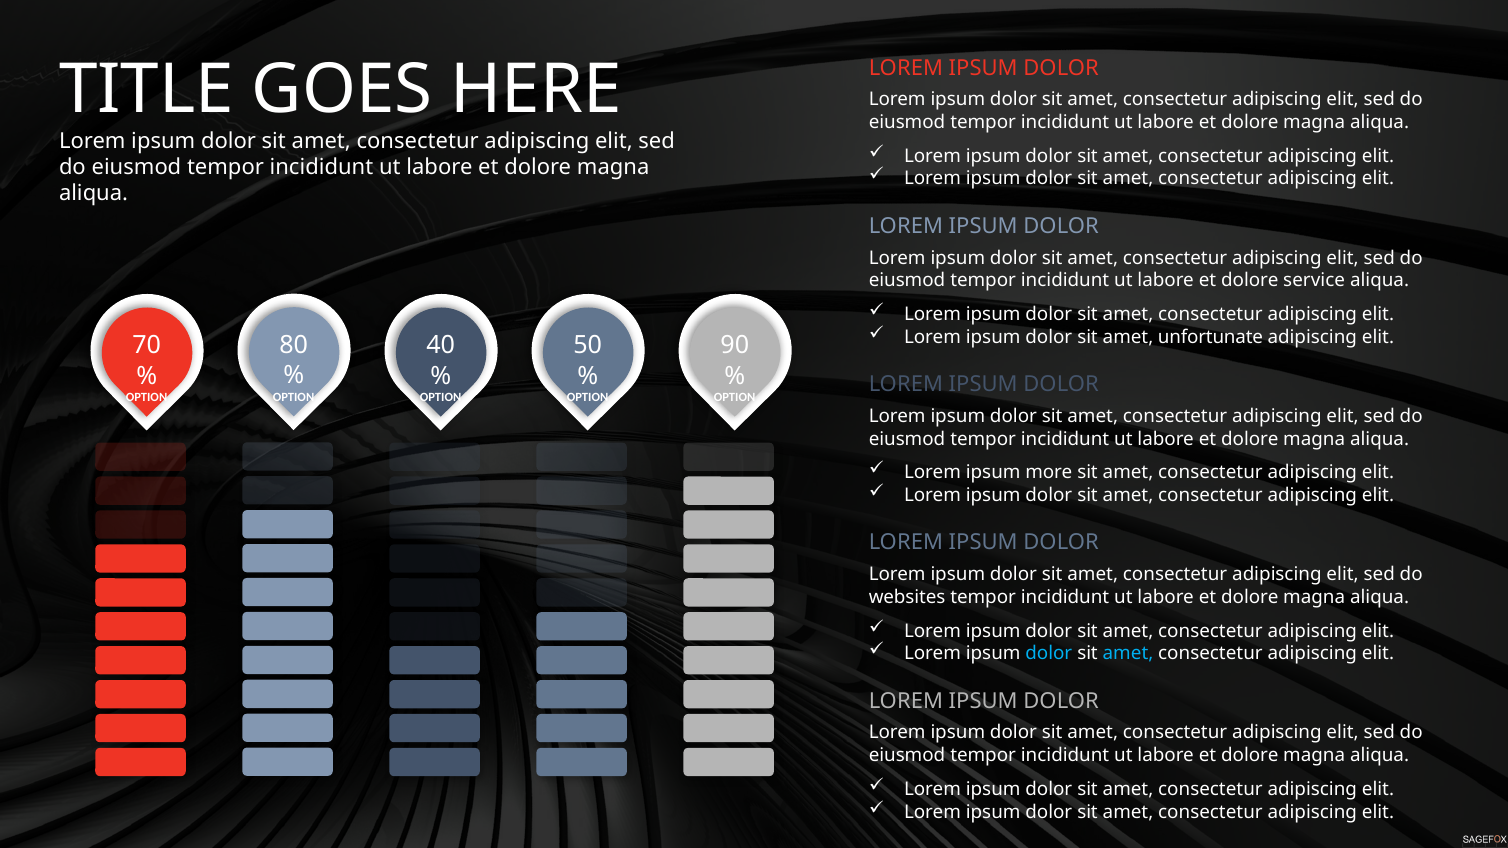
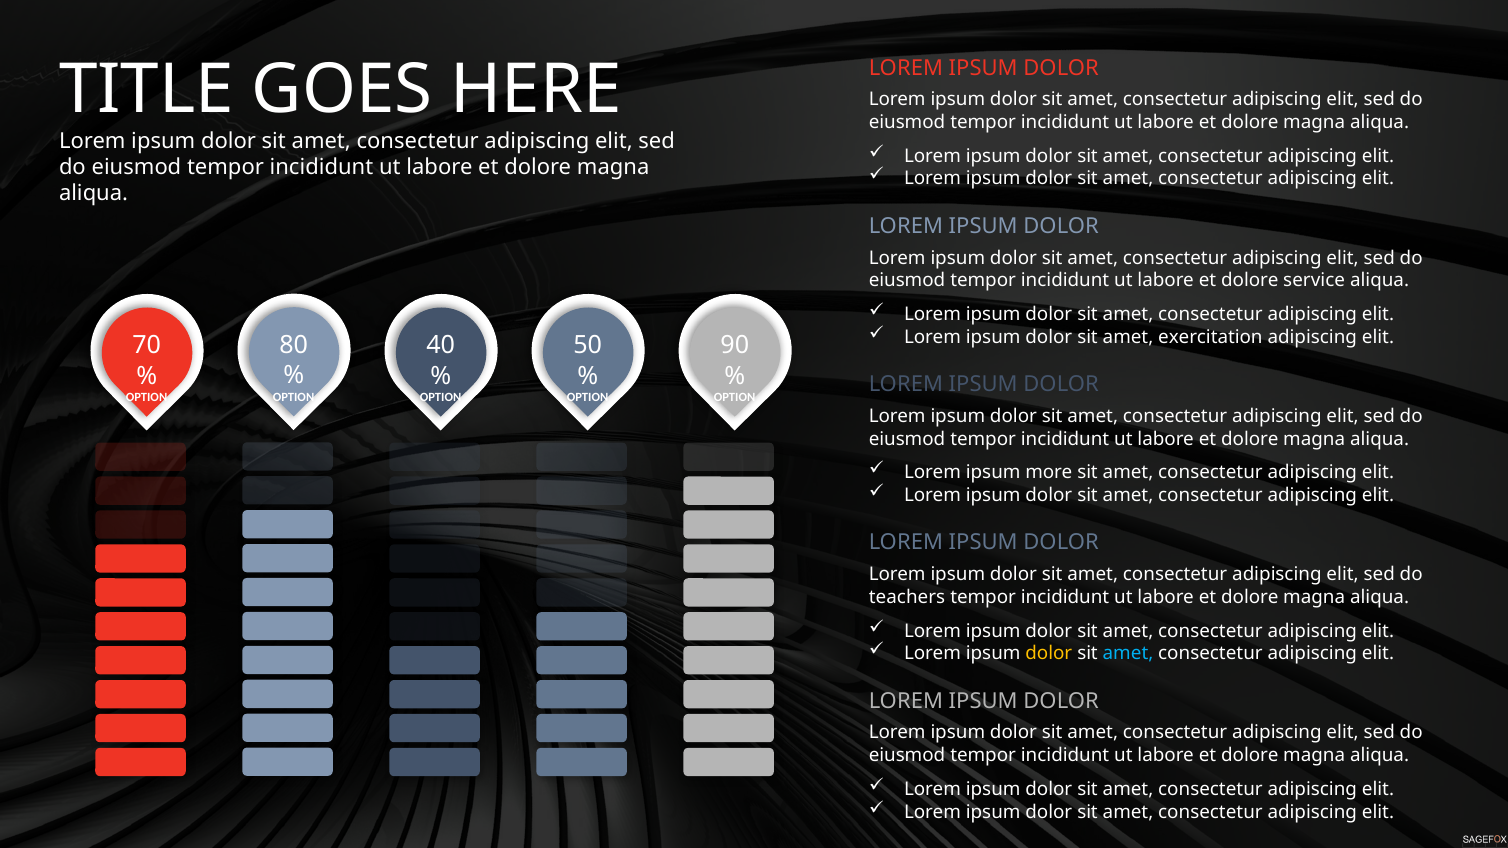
unfortunate: unfortunate -> exercitation
websites: websites -> teachers
dolor at (1049, 654) colour: light blue -> yellow
